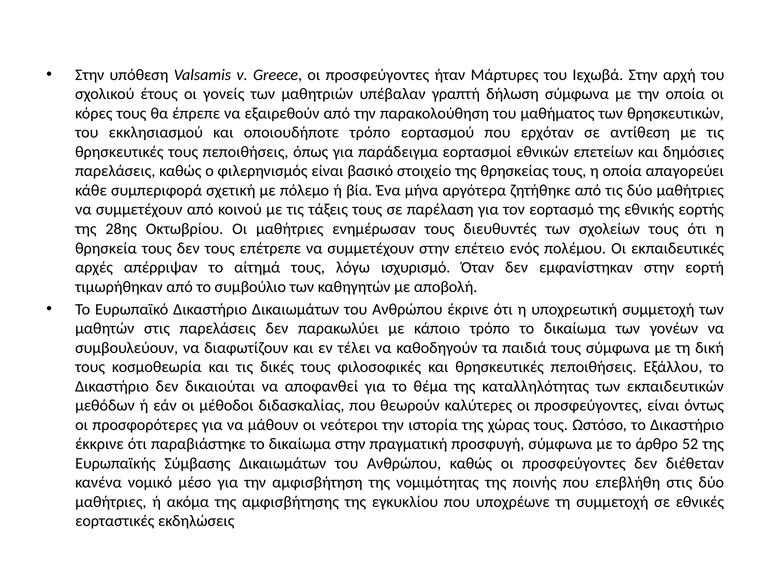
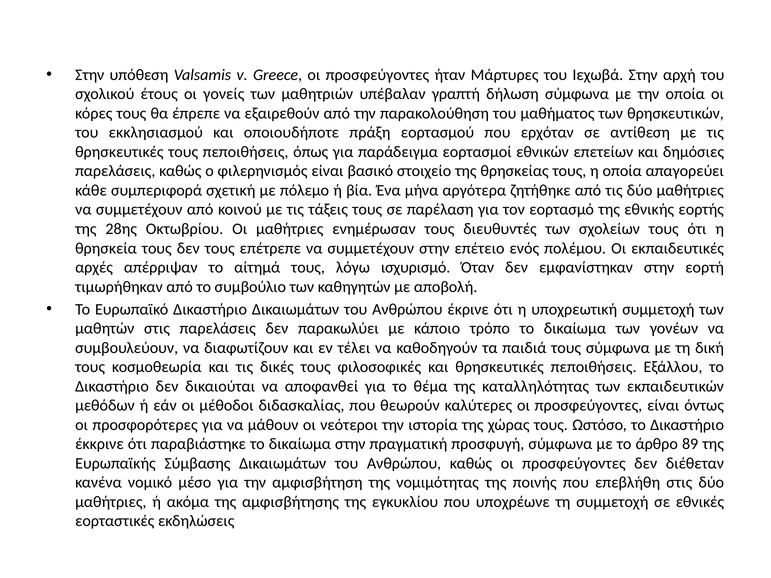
οποιουδήποτε τρόπο: τρόπο -> πράξη
52: 52 -> 89
